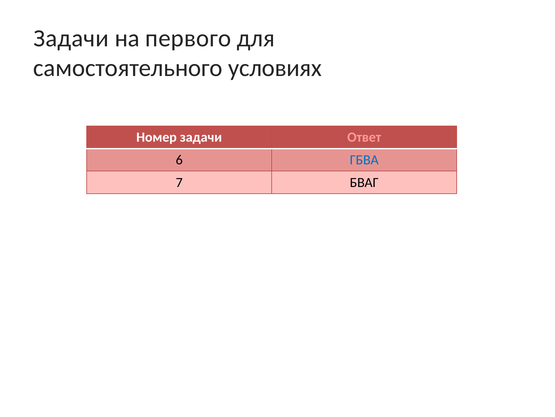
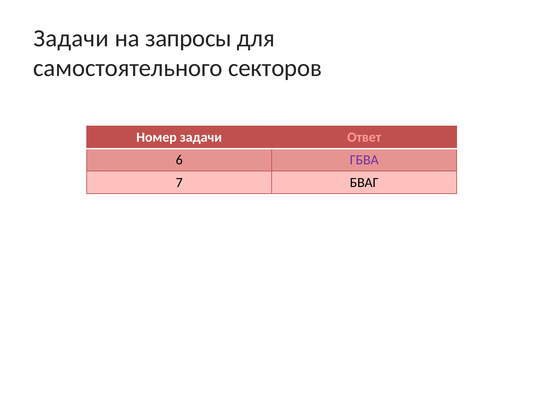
первого: первого -> запросы
условиях: условиях -> секторов
ГБВА colour: blue -> purple
